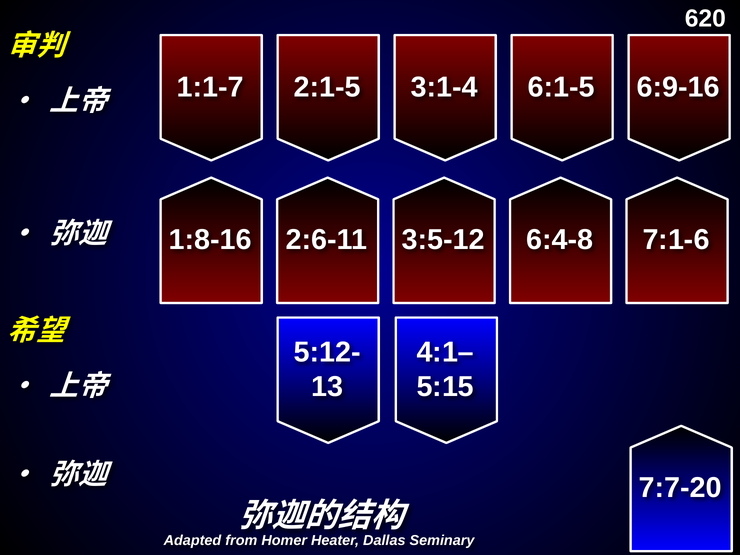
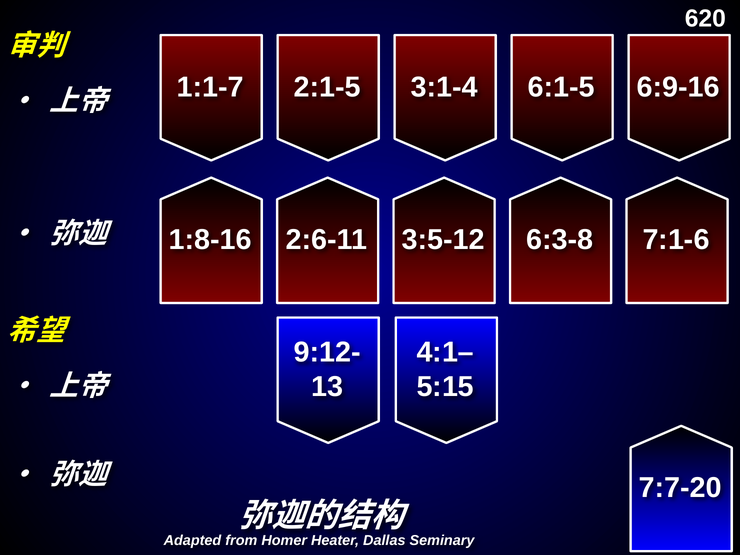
6:4-8: 6:4-8 -> 6:3-8
5:12-: 5:12- -> 9:12-
